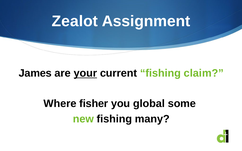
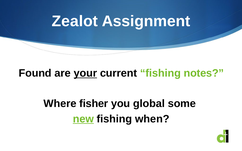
James: James -> Found
claim: claim -> notes
new underline: none -> present
many: many -> when
